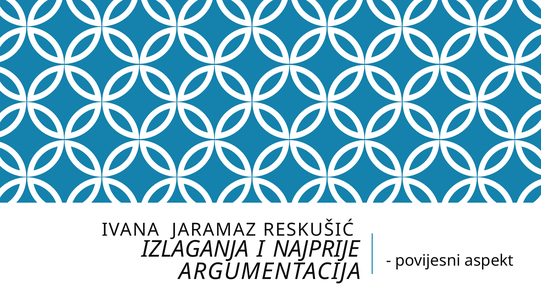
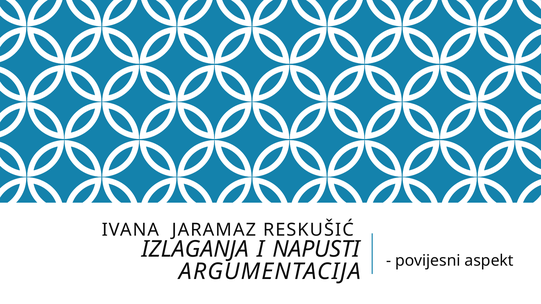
NAJPRIJE: NAJPRIJE -> NAPUSTI
